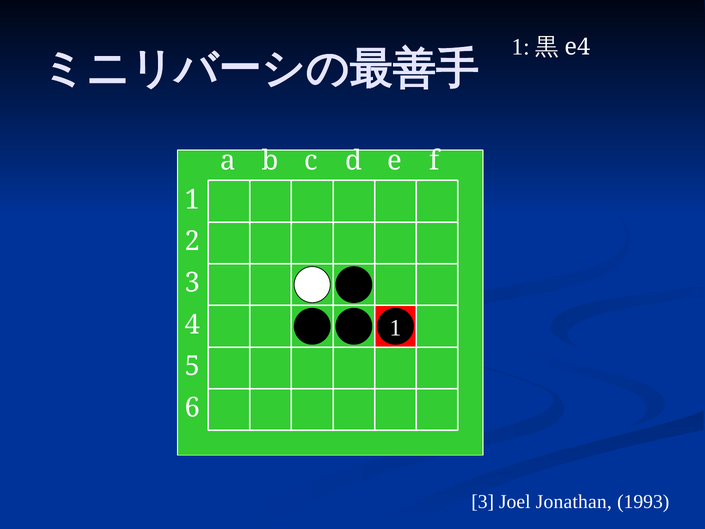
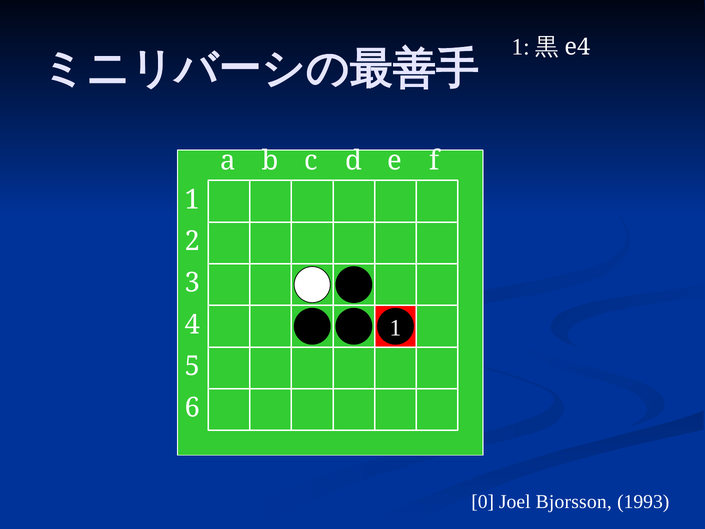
3 at (483, 502): 3 -> 0
Jonathan: Jonathan -> Bjorsson
